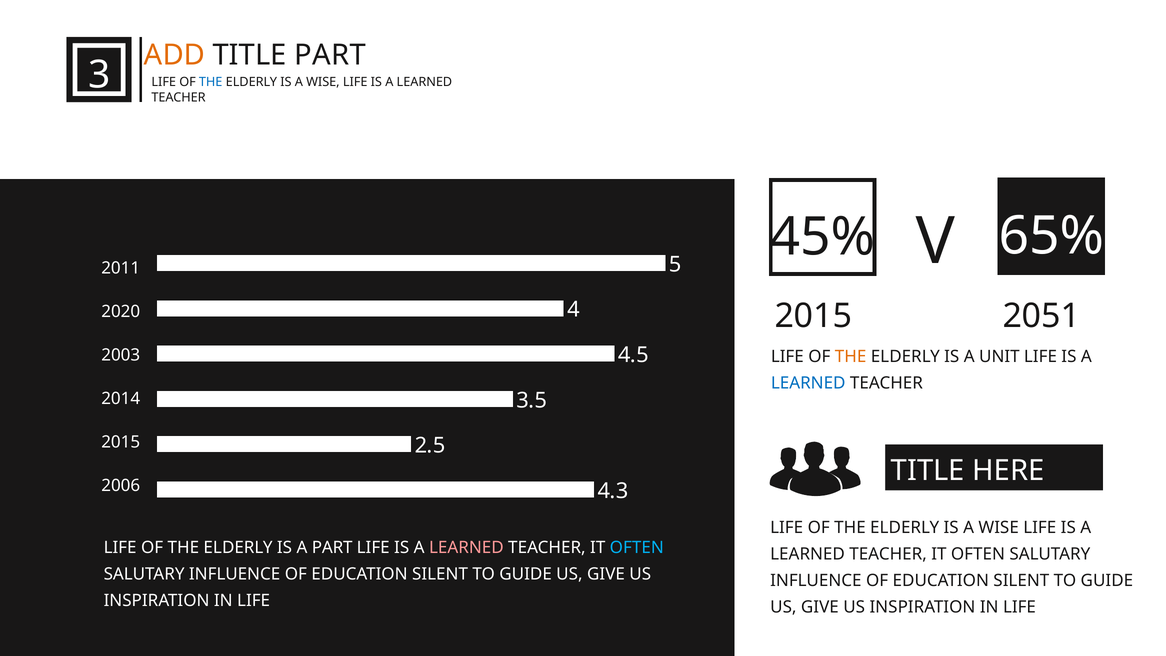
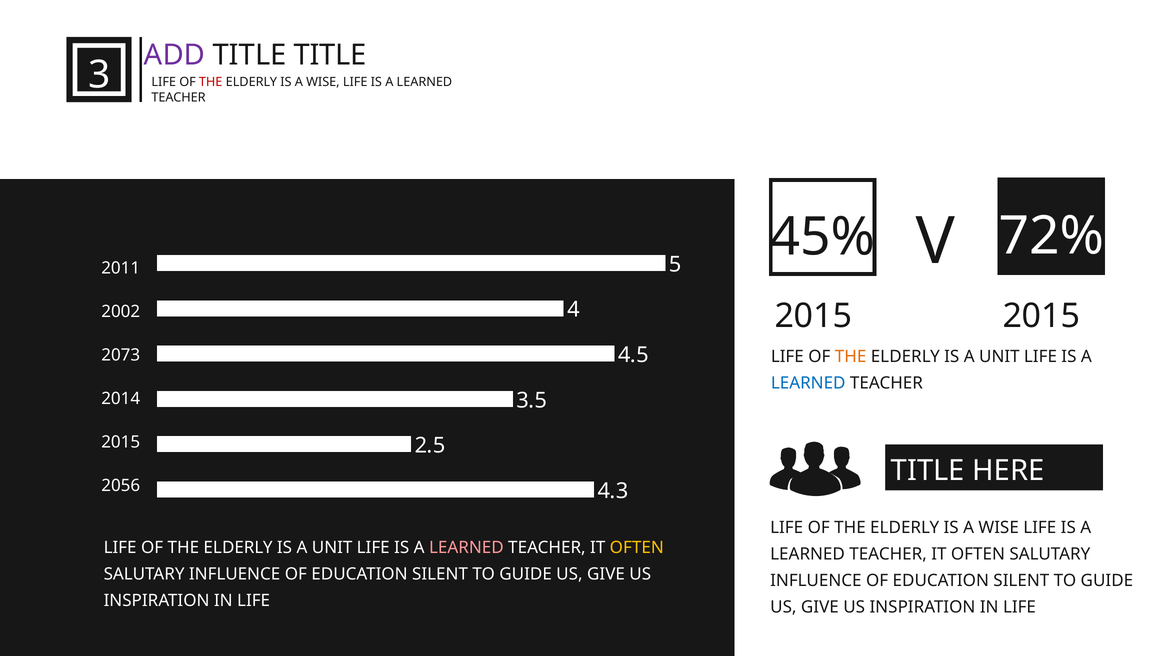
ADD colour: orange -> purple
TITLE PART: PART -> TITLE
THE at (211, 82) colour: blue -> red
65%: 65% -> 72%
2051 at (1041, 316): 2051 -> 2015
2020: 2020 -> 2002
2003: 2003 -> 2073
2006: 2006 -> 2056
PART at (332, 548): PART -> UNIT
OFTEN at (637, 548) colour: light blue -> yellow
